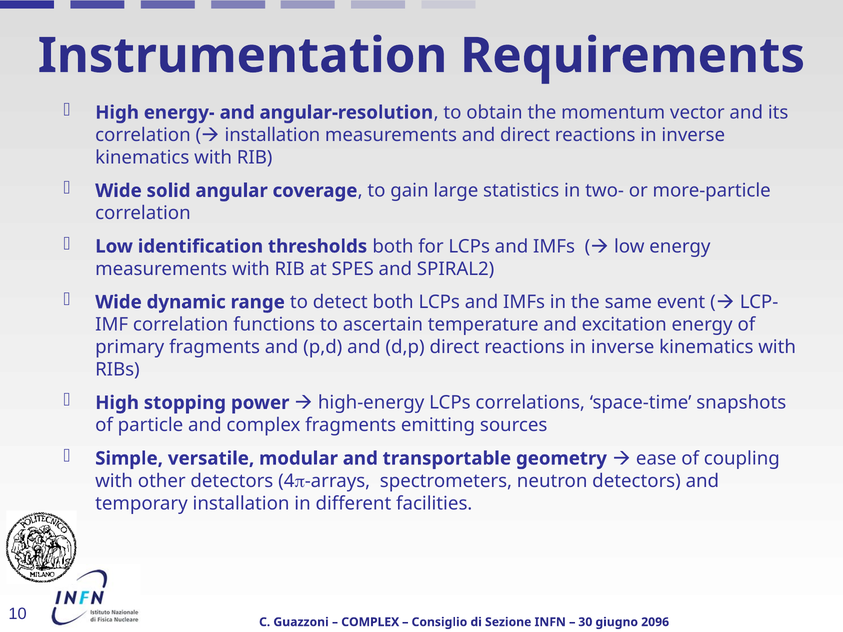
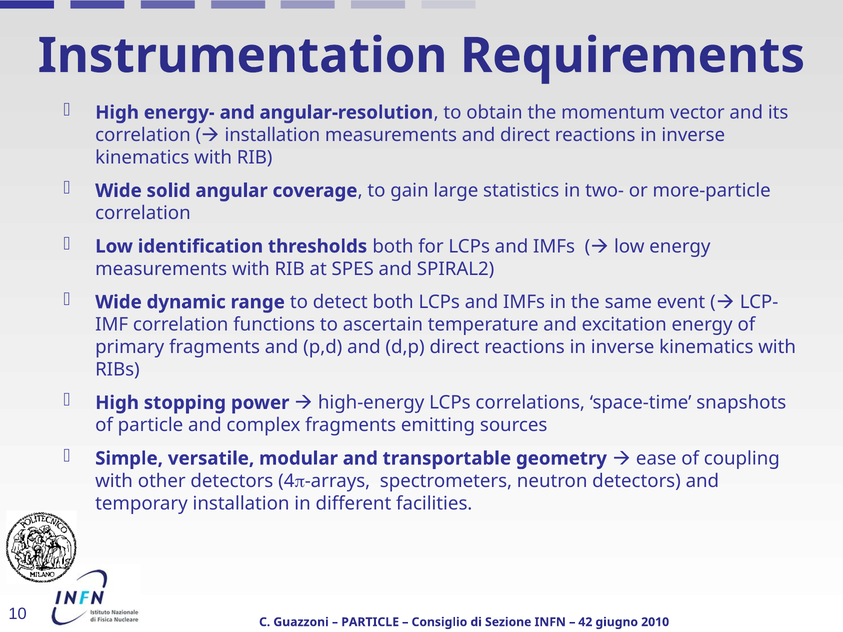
COMPLEX at (370, 622): COMPLEX -> PARTICLE
30: 30 -> 42
2096: 2096 -> 2010
